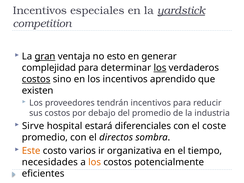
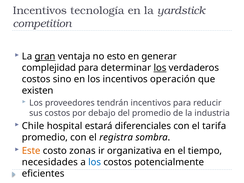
especiales: especiales -> tecnología
yardstick underline: present -> none
costos at (36, 79) underline: present -> none
aprendido: aprendido -> operación
Sirve: Sirve -> Chile
coste: coste -> tarifa
directos: directos -> registra
varios: varios -> zonas
los at (95, 162) colour: orange -> blue
